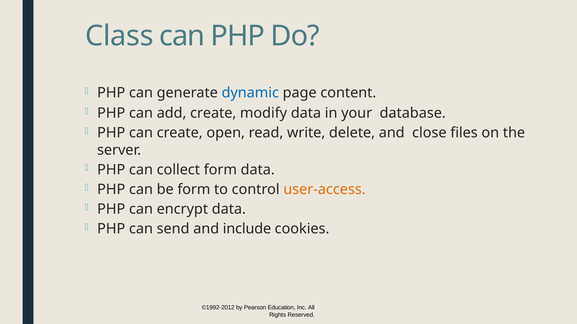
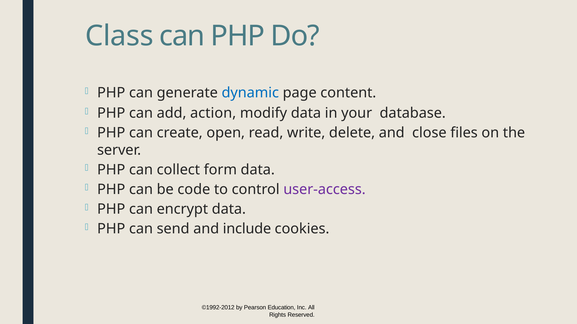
add create: create -> action
be form: form -> code
user-access colour: orange -> purple
